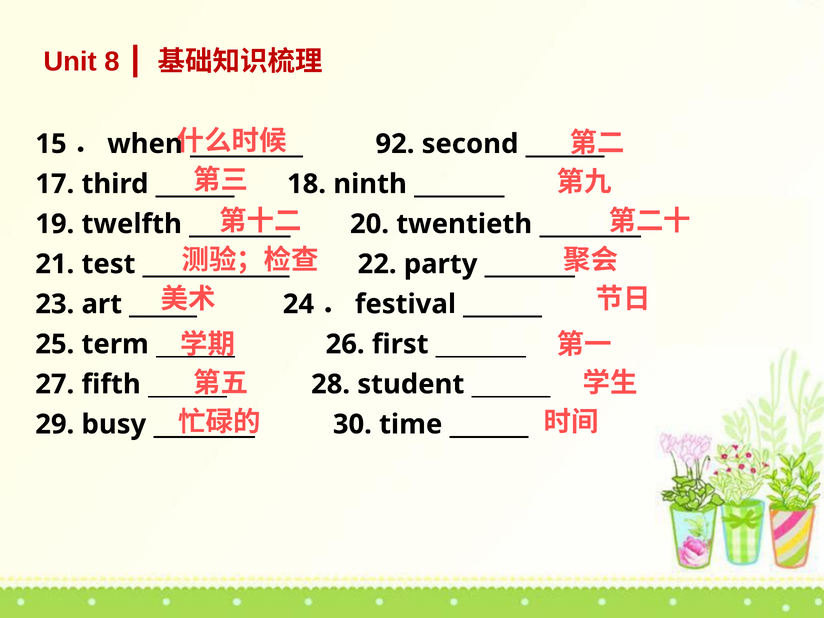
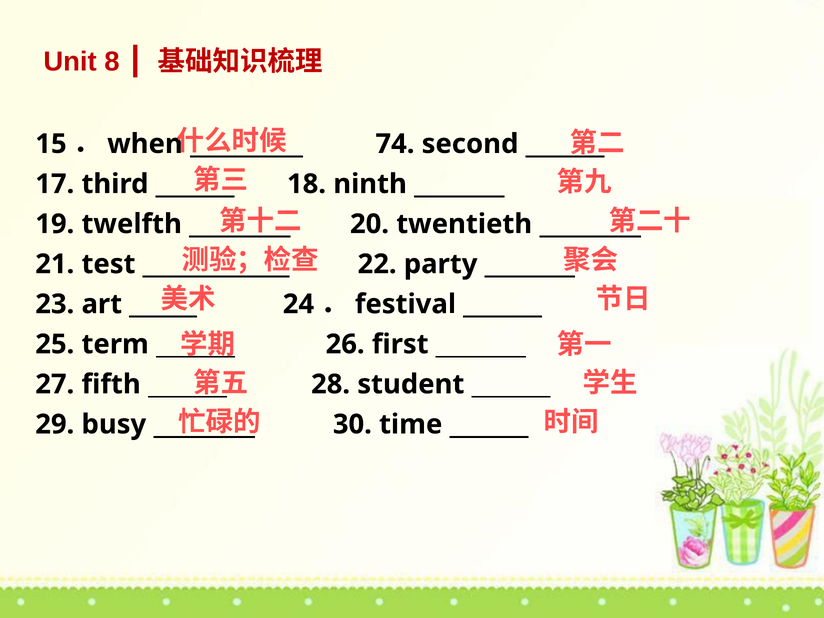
92: 92 -> 74
